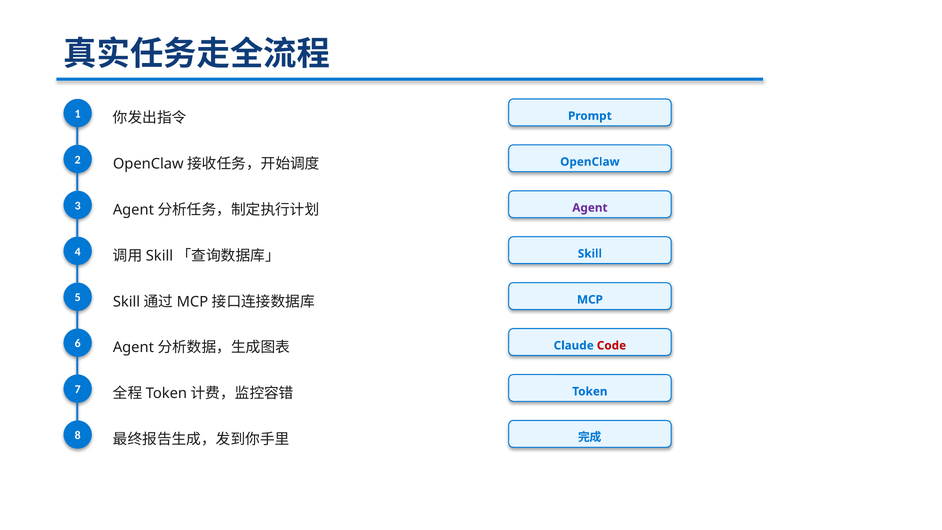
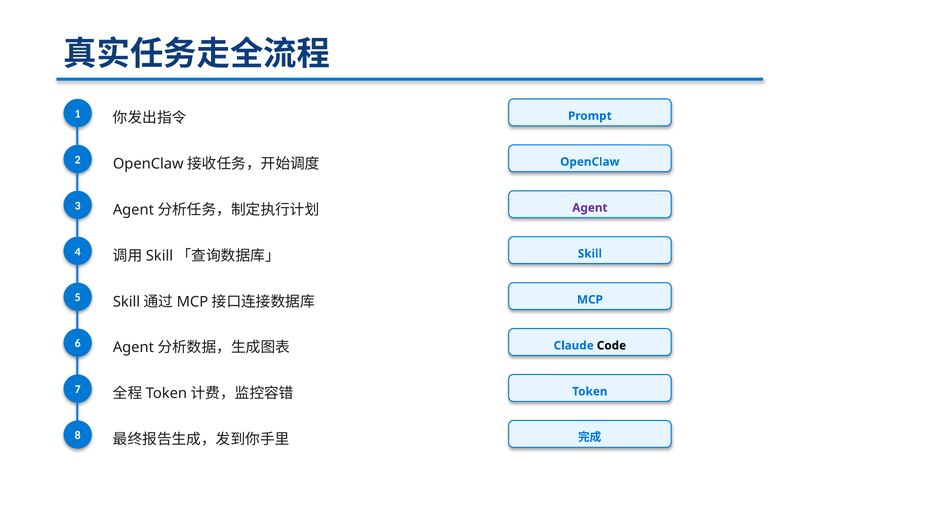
Code colour: red -> black
